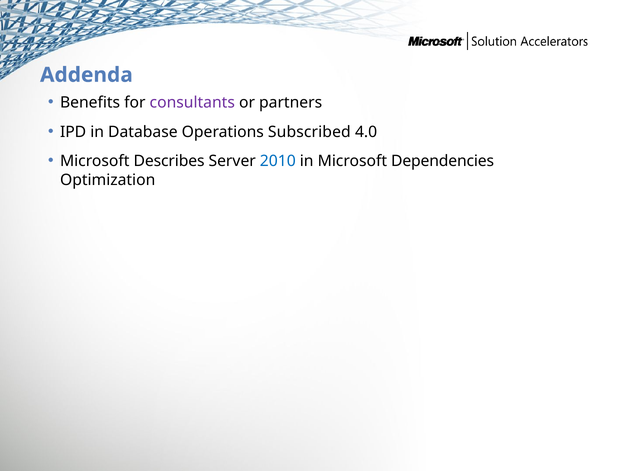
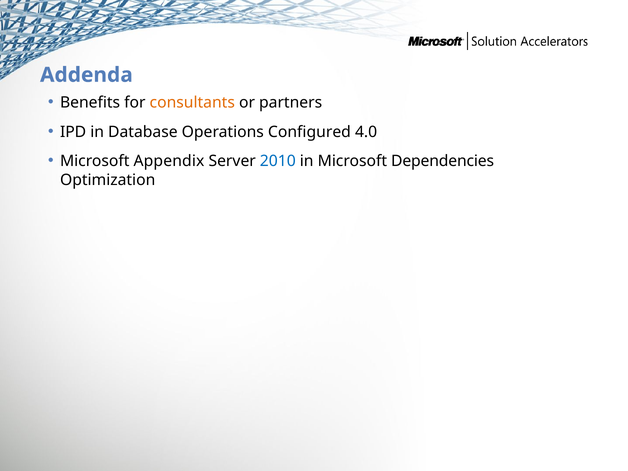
consultants colour: purple -> orange
Subscribed: Subscribed -> Configured
Describes: Describes -> Appendix
